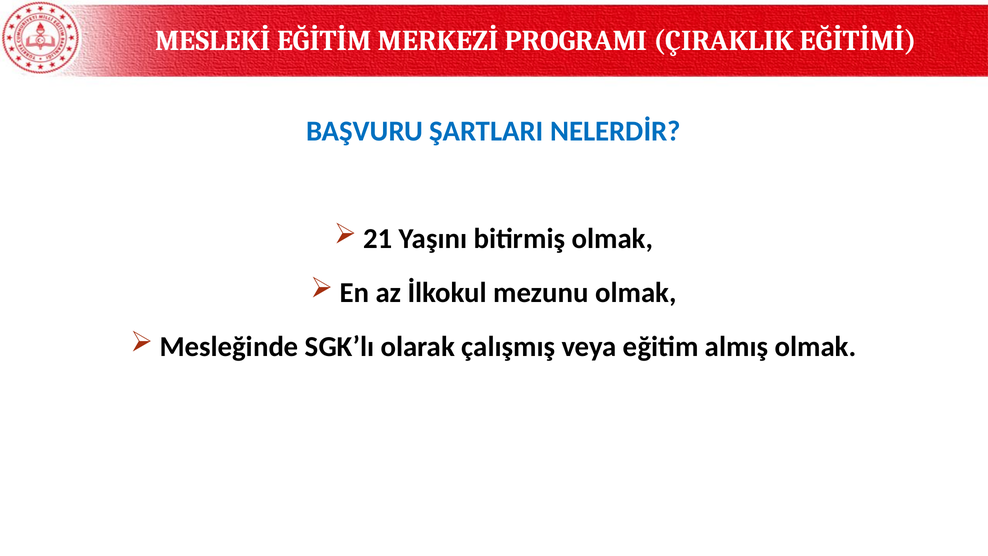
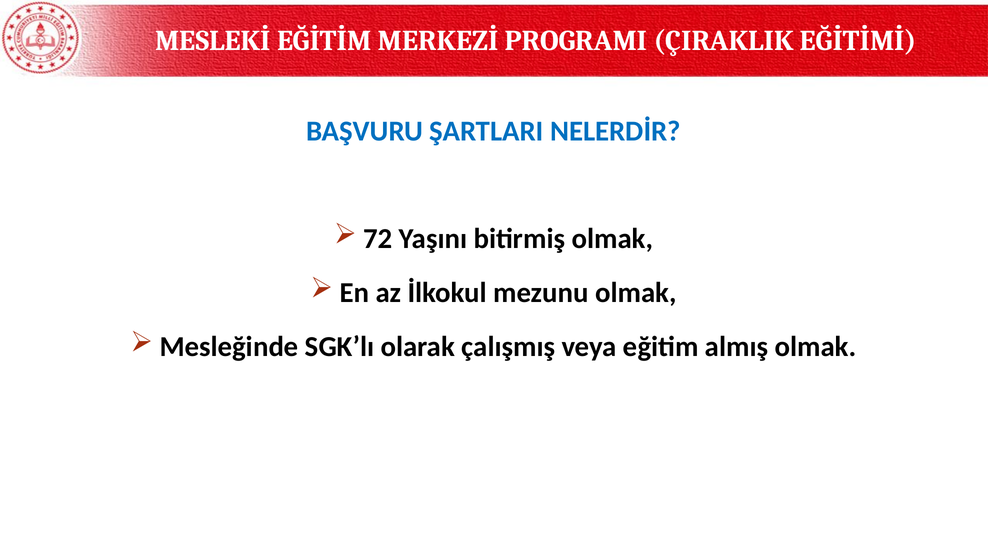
21: 21 -> 72
